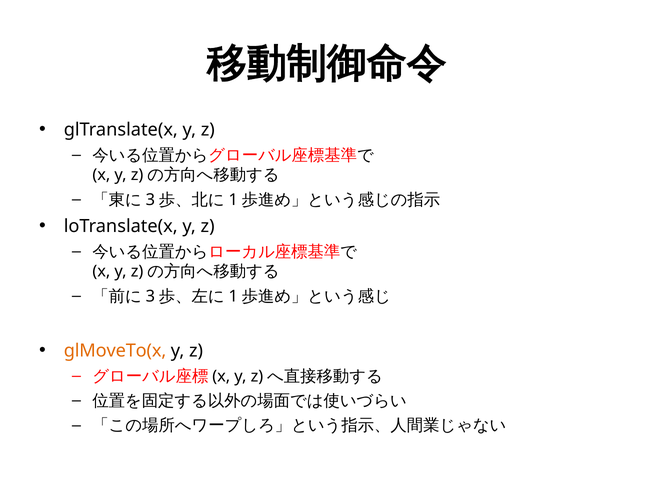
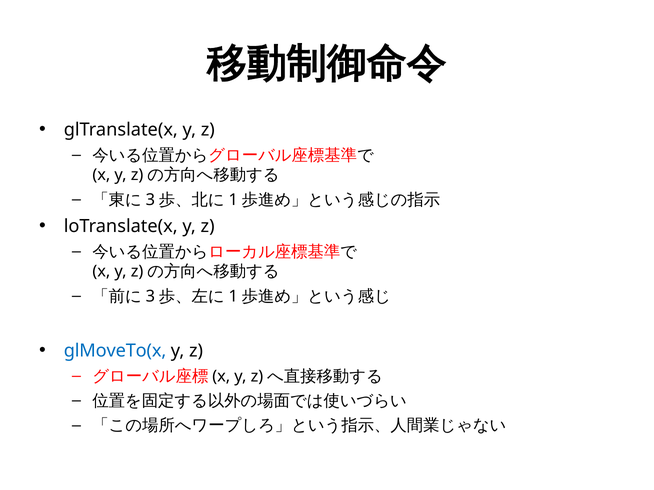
glMoveTo(x colour: orange -> blue
